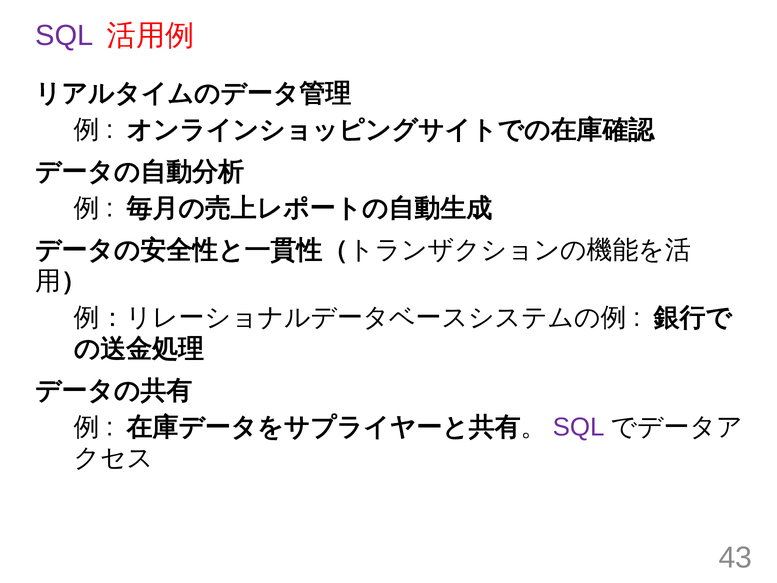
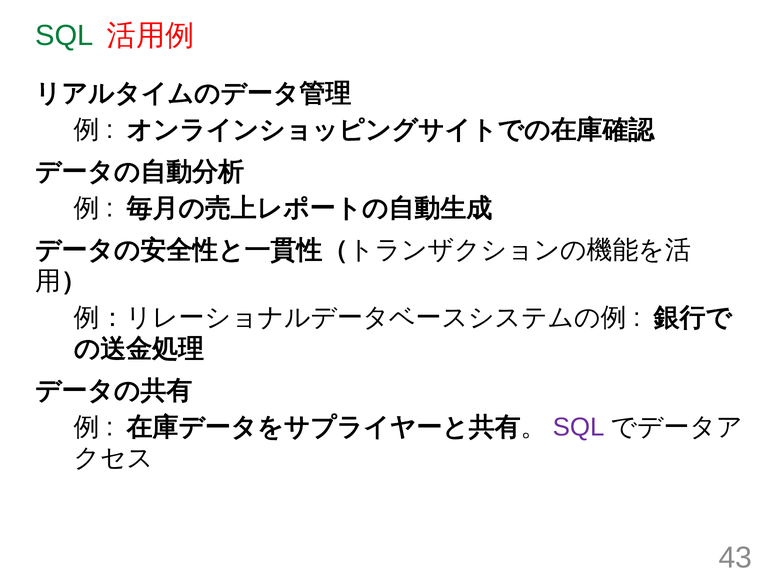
SQL at (64, 36) colour: purple -> green
